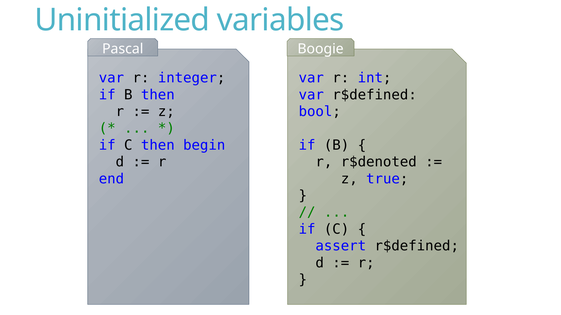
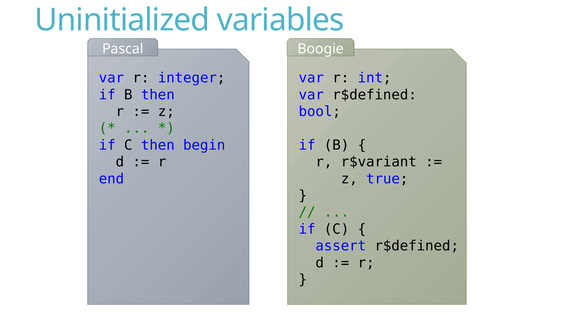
r$denoted: r$denoted -> r$variant
